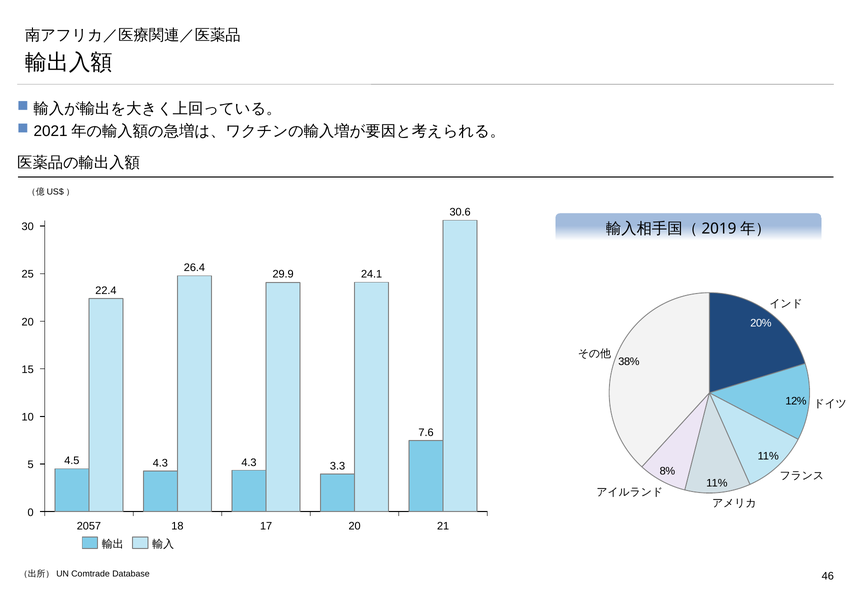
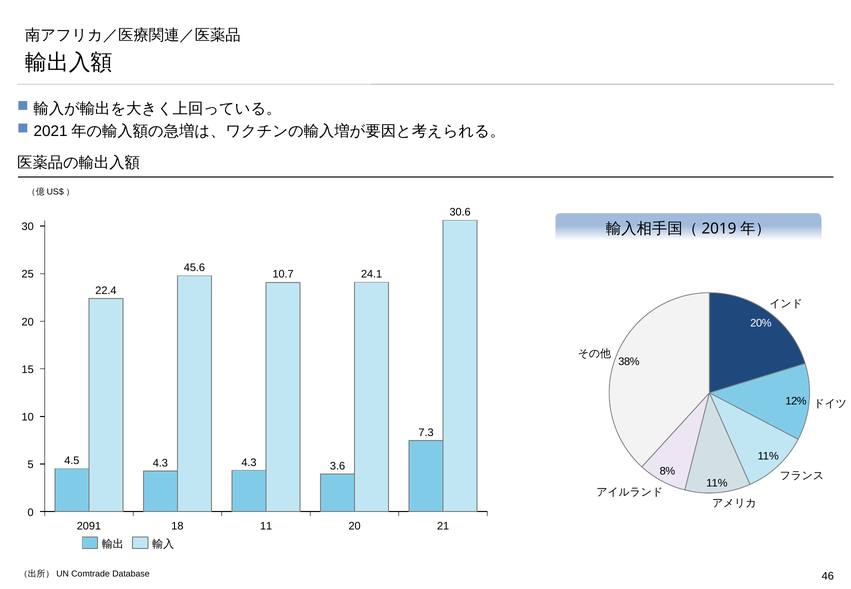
26.4: 26.4 -> 45.6
29.9: 29.9 -> 10.7
7.6: 7.6 -> 7.3
3.3: 3.3 -> 3.6
2057: 2057 -> 2091
17: 17 -> 11
